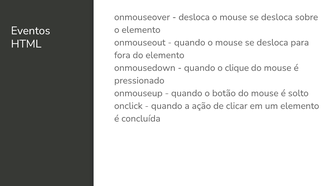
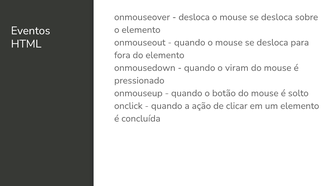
clique: clique -> viram
